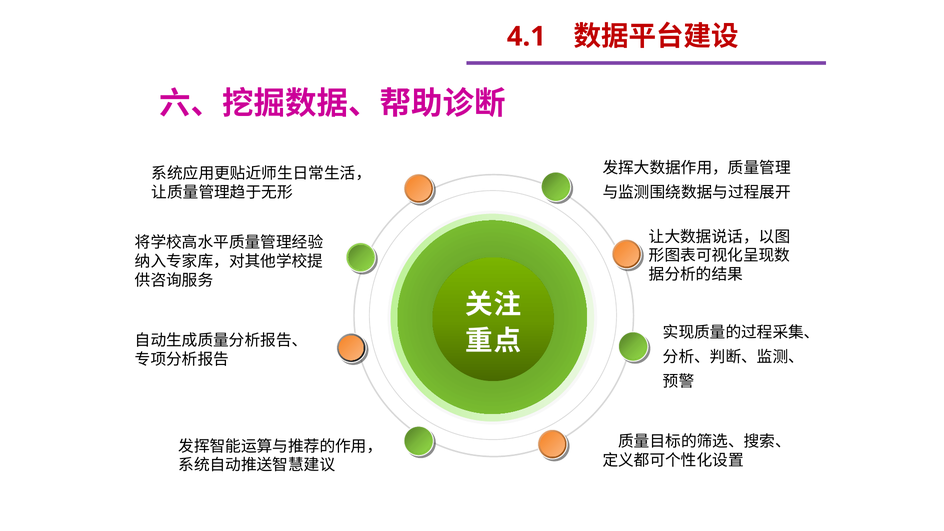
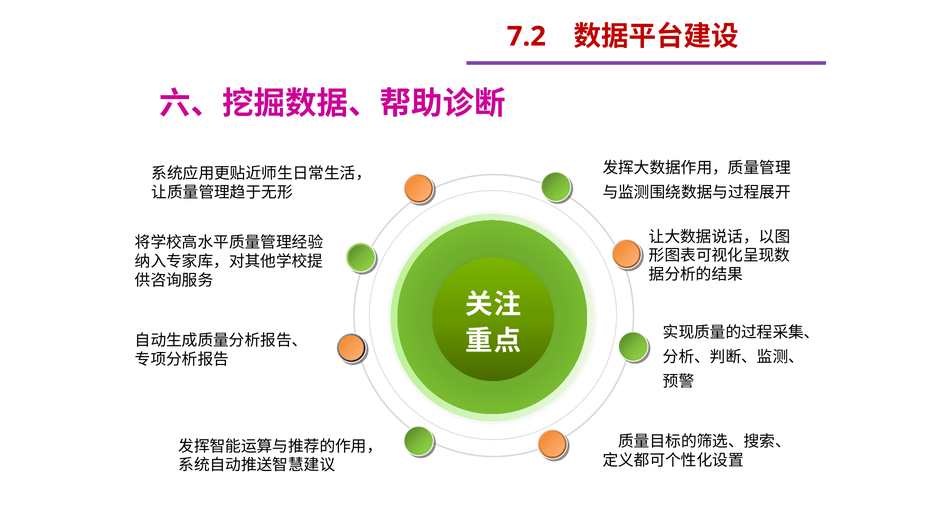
4.1: 4.1 -> 7.2
